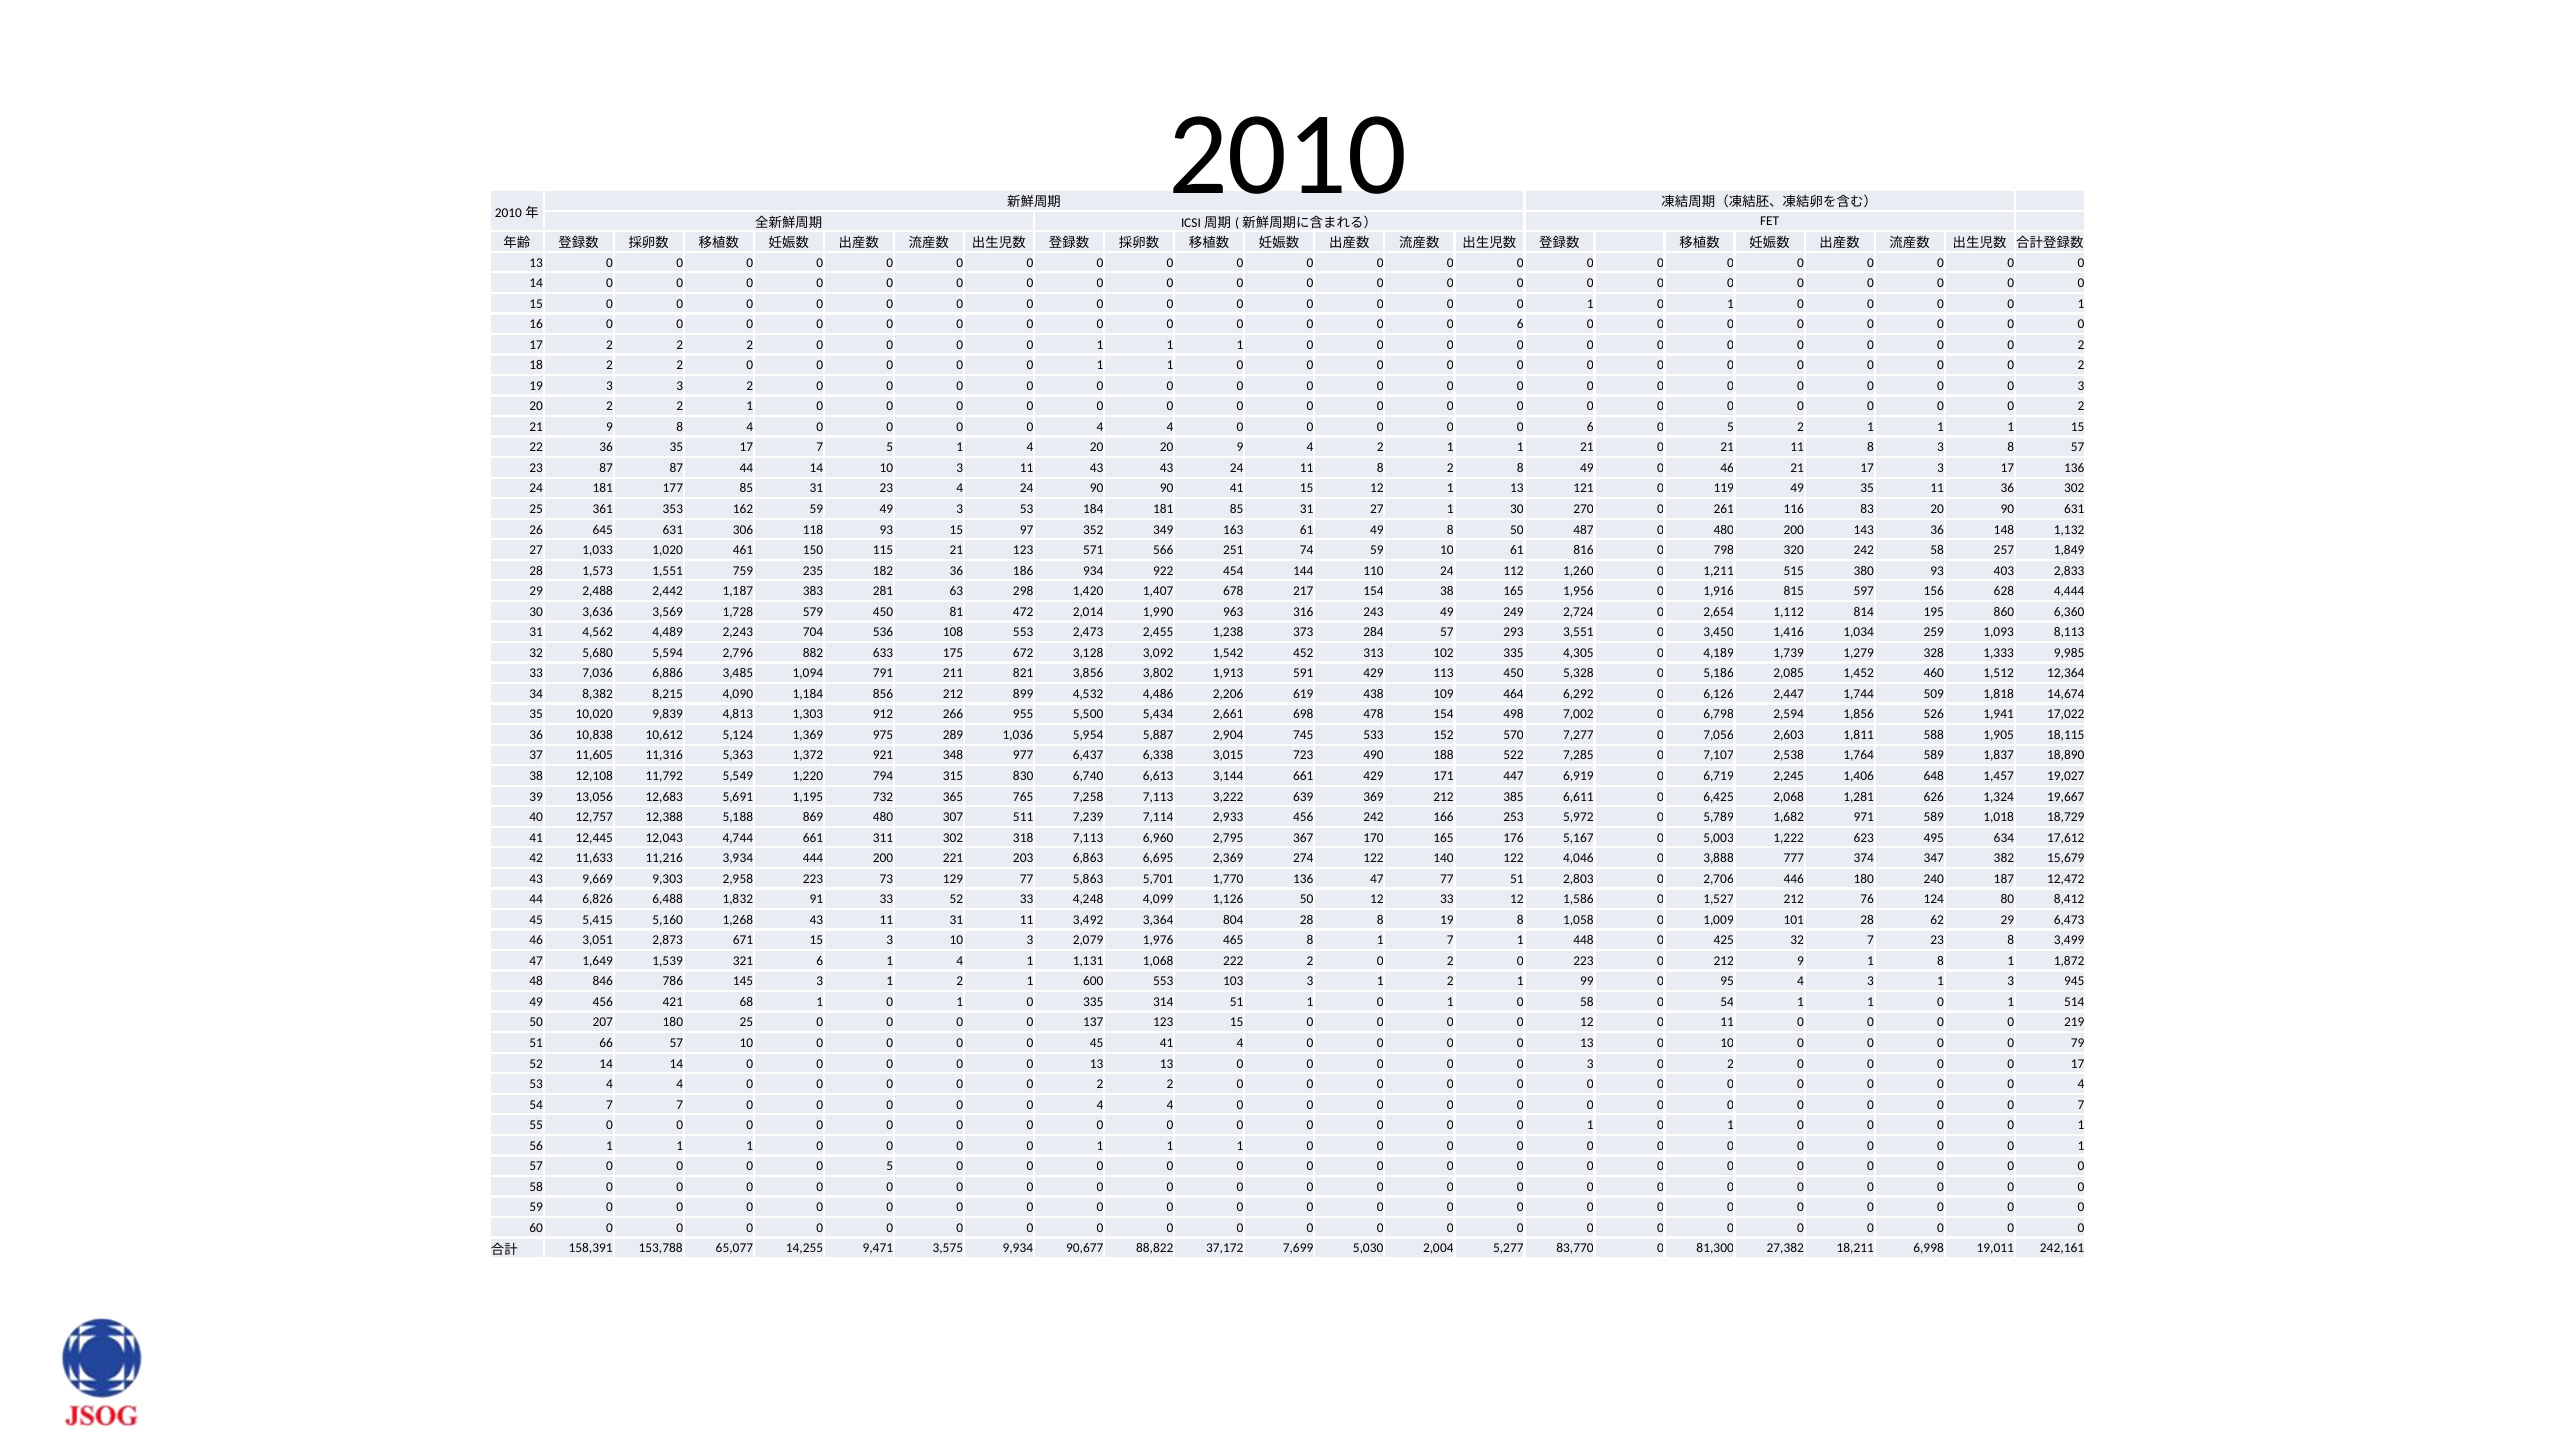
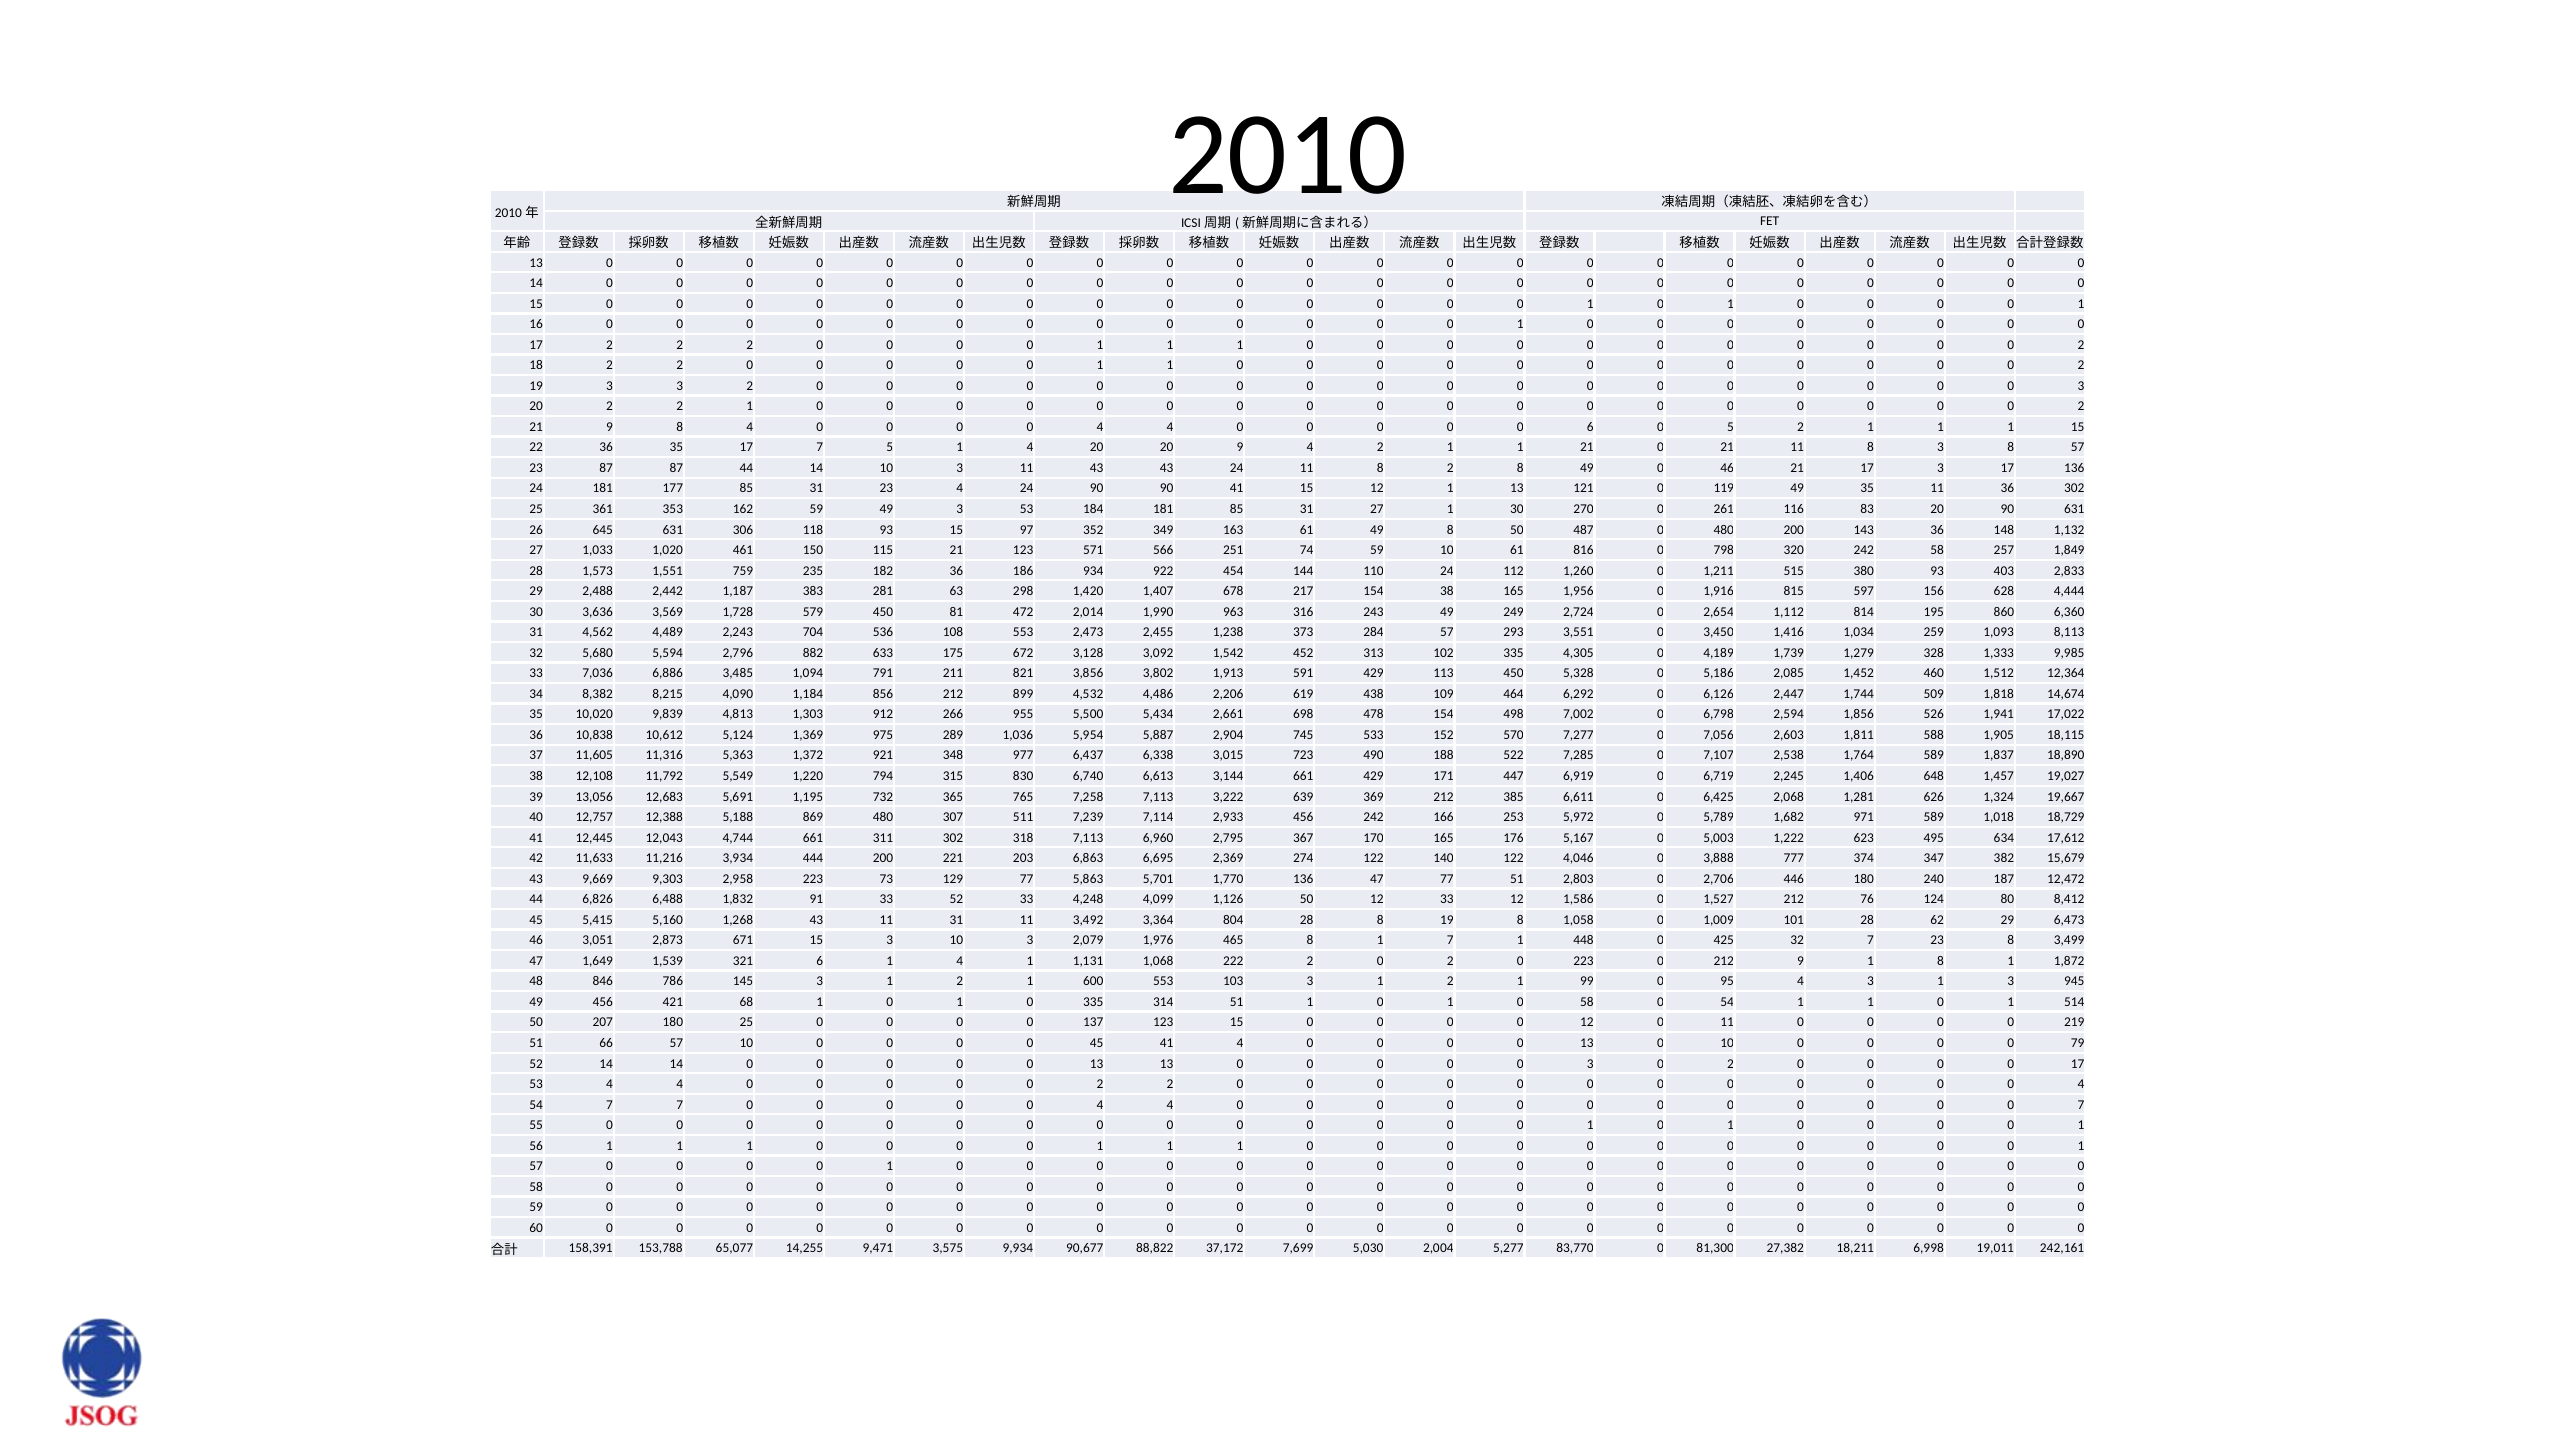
6 at (1520, 324): 6 -> 1
5 at (890, 1166): 5 -> 1
